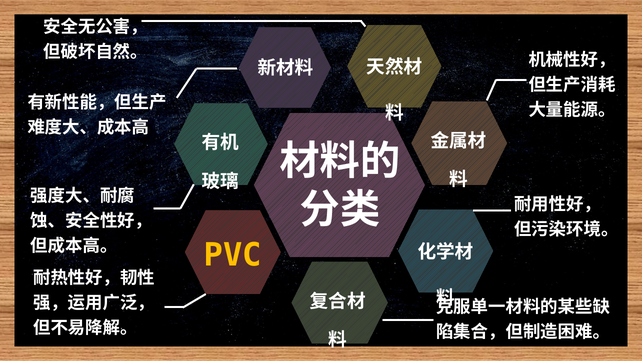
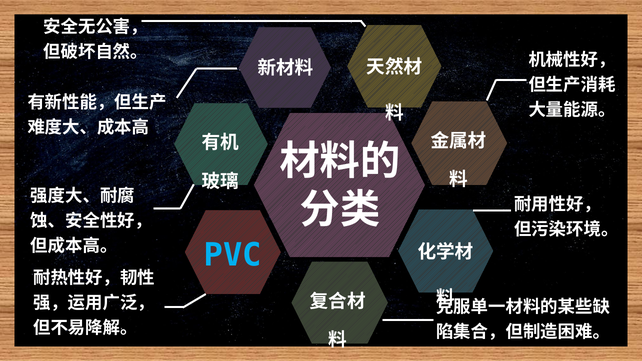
PVC colour: yellow -> light blue
